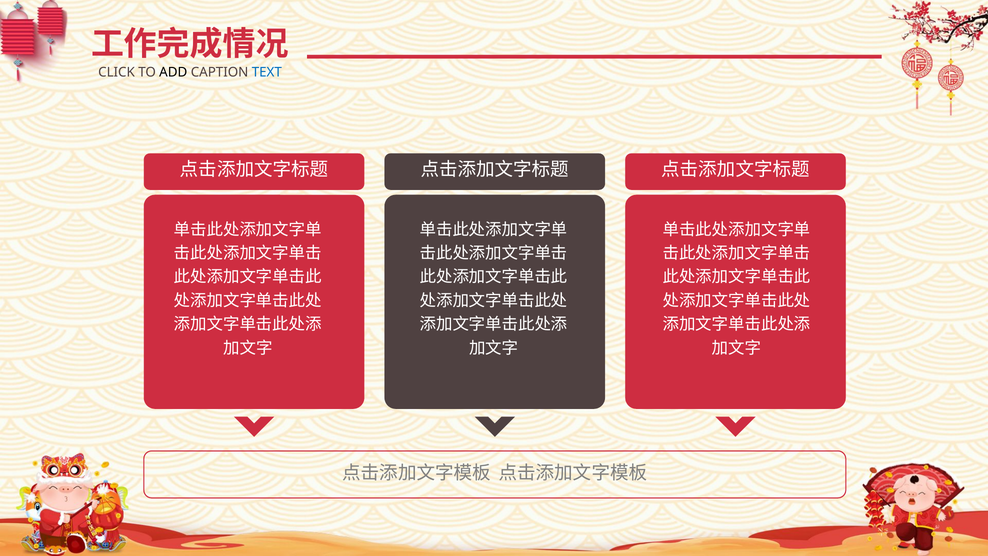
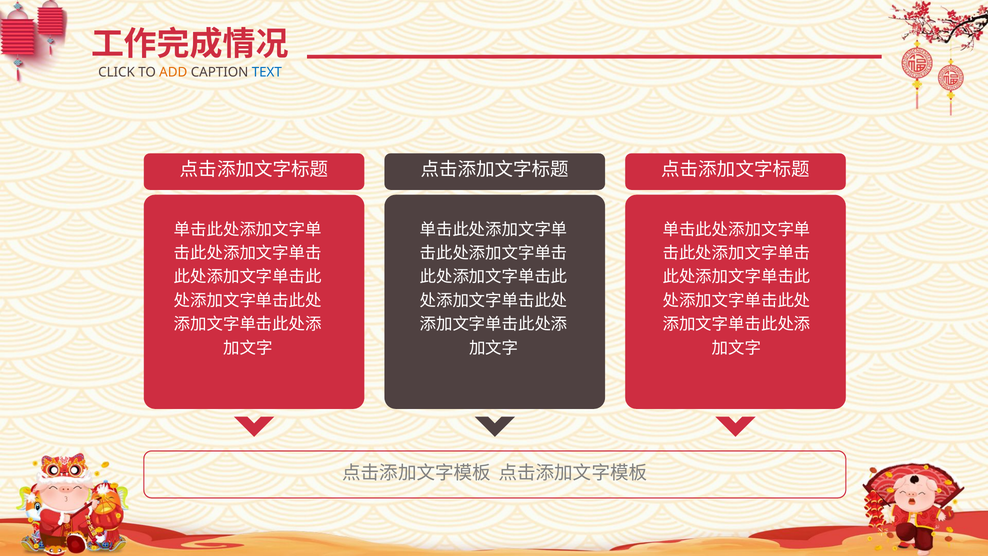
ADD colour: black -> orange
